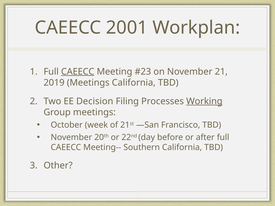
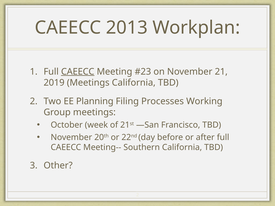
2001: 2001 -> 2013
Decision: Decision -> Planning
Working underline: present -> none
